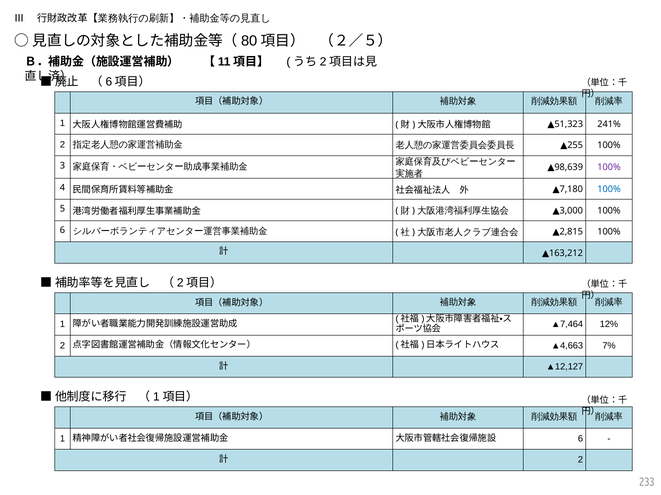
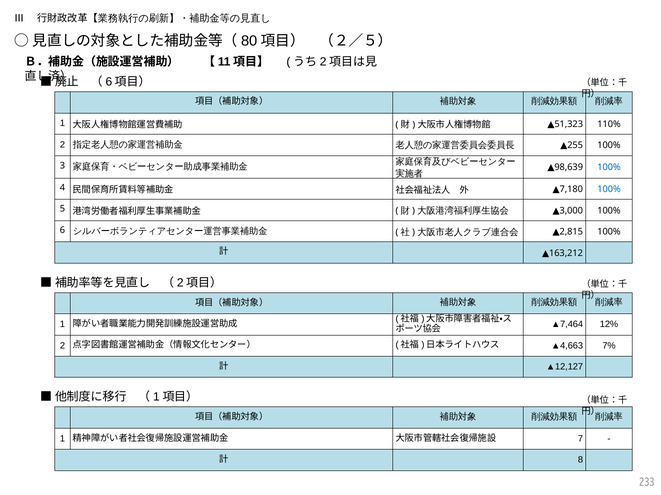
241%: 241% -> 110%
100% at (609, 168) colour: purple -> blue
6 at (580, 439): 6 -> 7
2 at (580, 461): 2 -> 8
